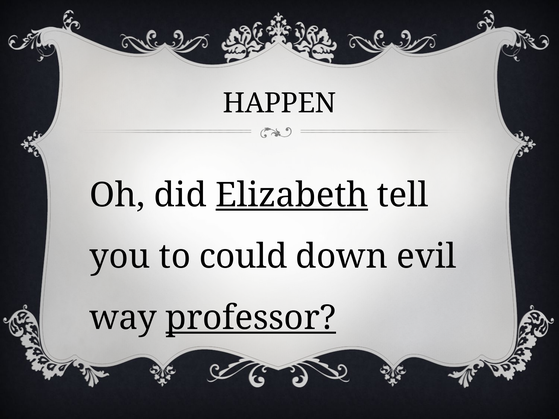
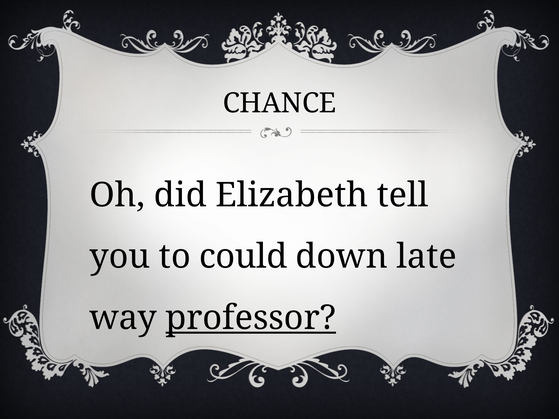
HAPPEN: HAPPEN -> CHANCE
Elizabeth underline: present -> none
evil: evil -> late
